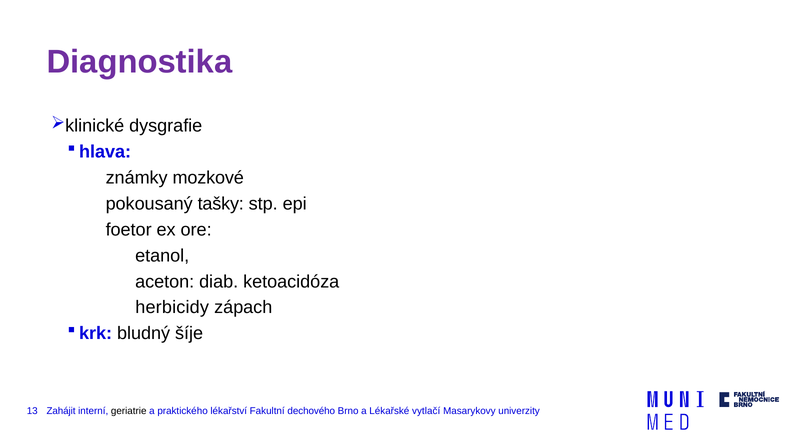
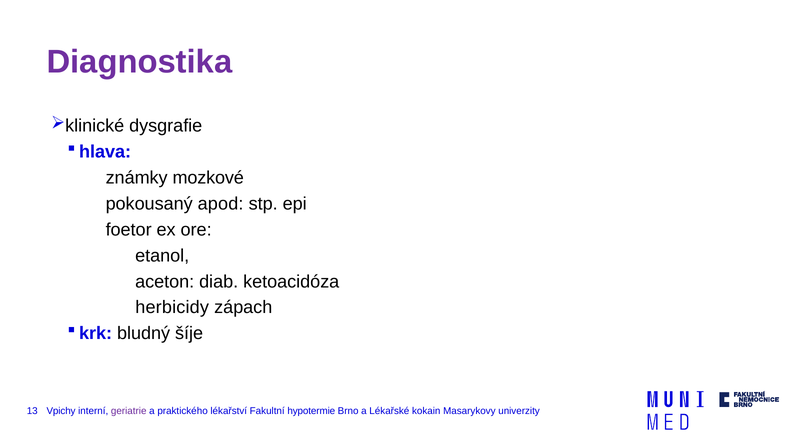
tašky: tašky -> apod
Zahájit: Zahájit -> Vpichy
geriatrie colour: black -> purple
dechového: dechového -> hypotermie
vytlačí: vytlačí -> kokain
